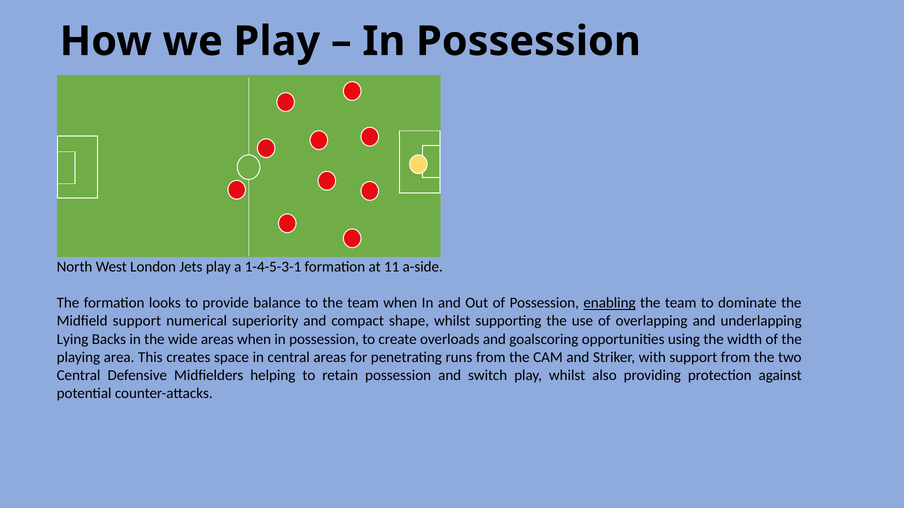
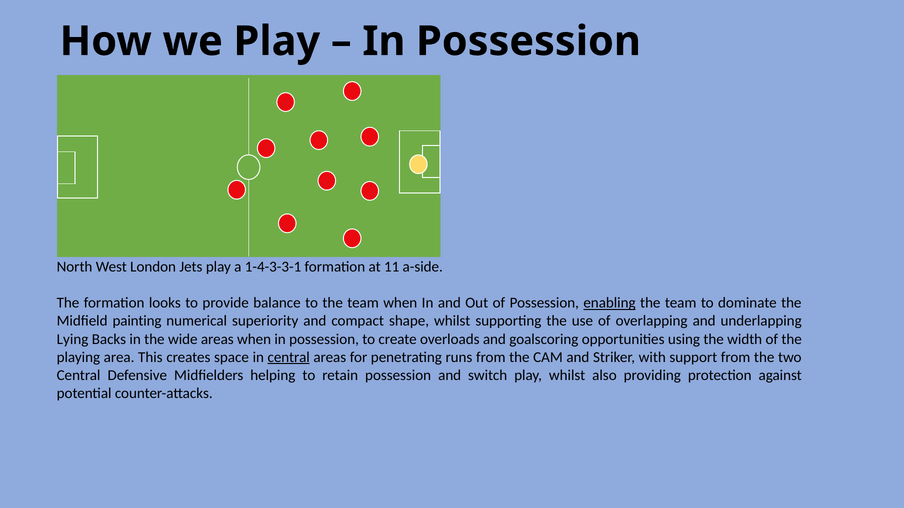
1-4-5-3-1: 1-4-5-3-1 -> 1-4-3-3-1
Midfield support: support -> painting
central at (289, 357) underline: none -> present
